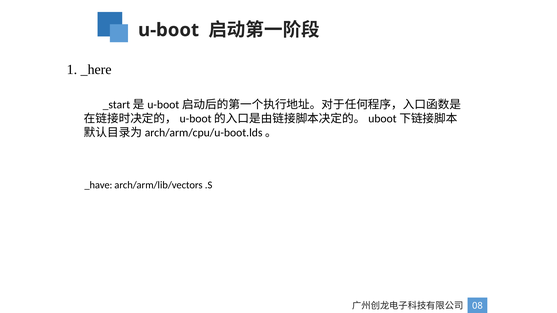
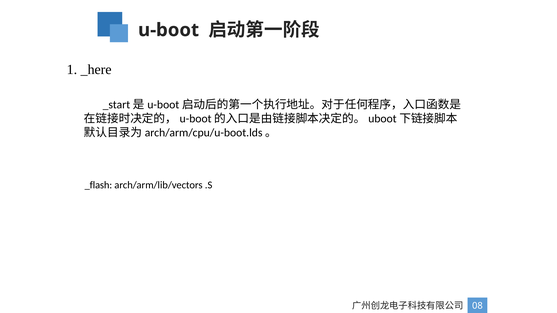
_have: _have -> _flash
